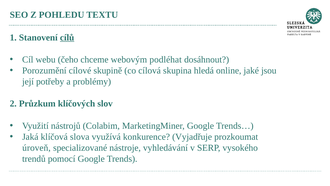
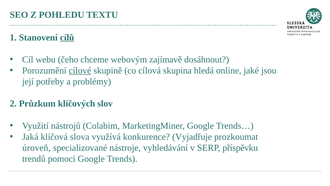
podléhat: podléhat -> zajímavě
cílové underline: none -> present
vysokého: vysokého -> příspěvku
